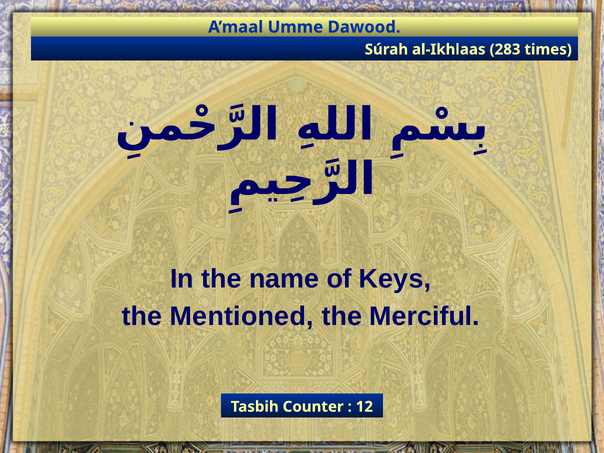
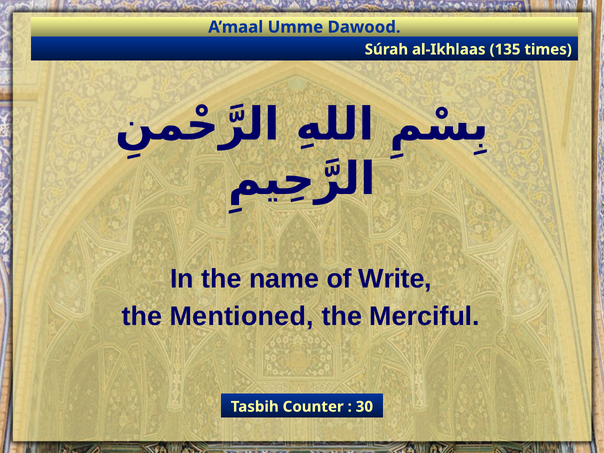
283: 283 -> 135
Keys: Keys -> Write
12: 12 -> 30
